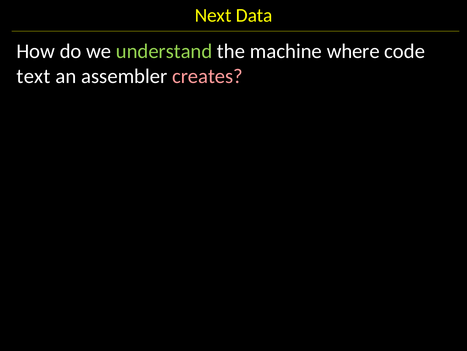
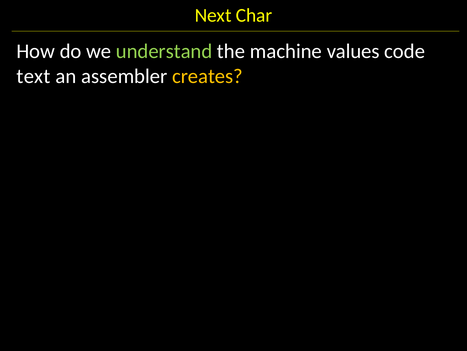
Data: Data -> Char
where: where -> values
creates colour: pink -> yellow
